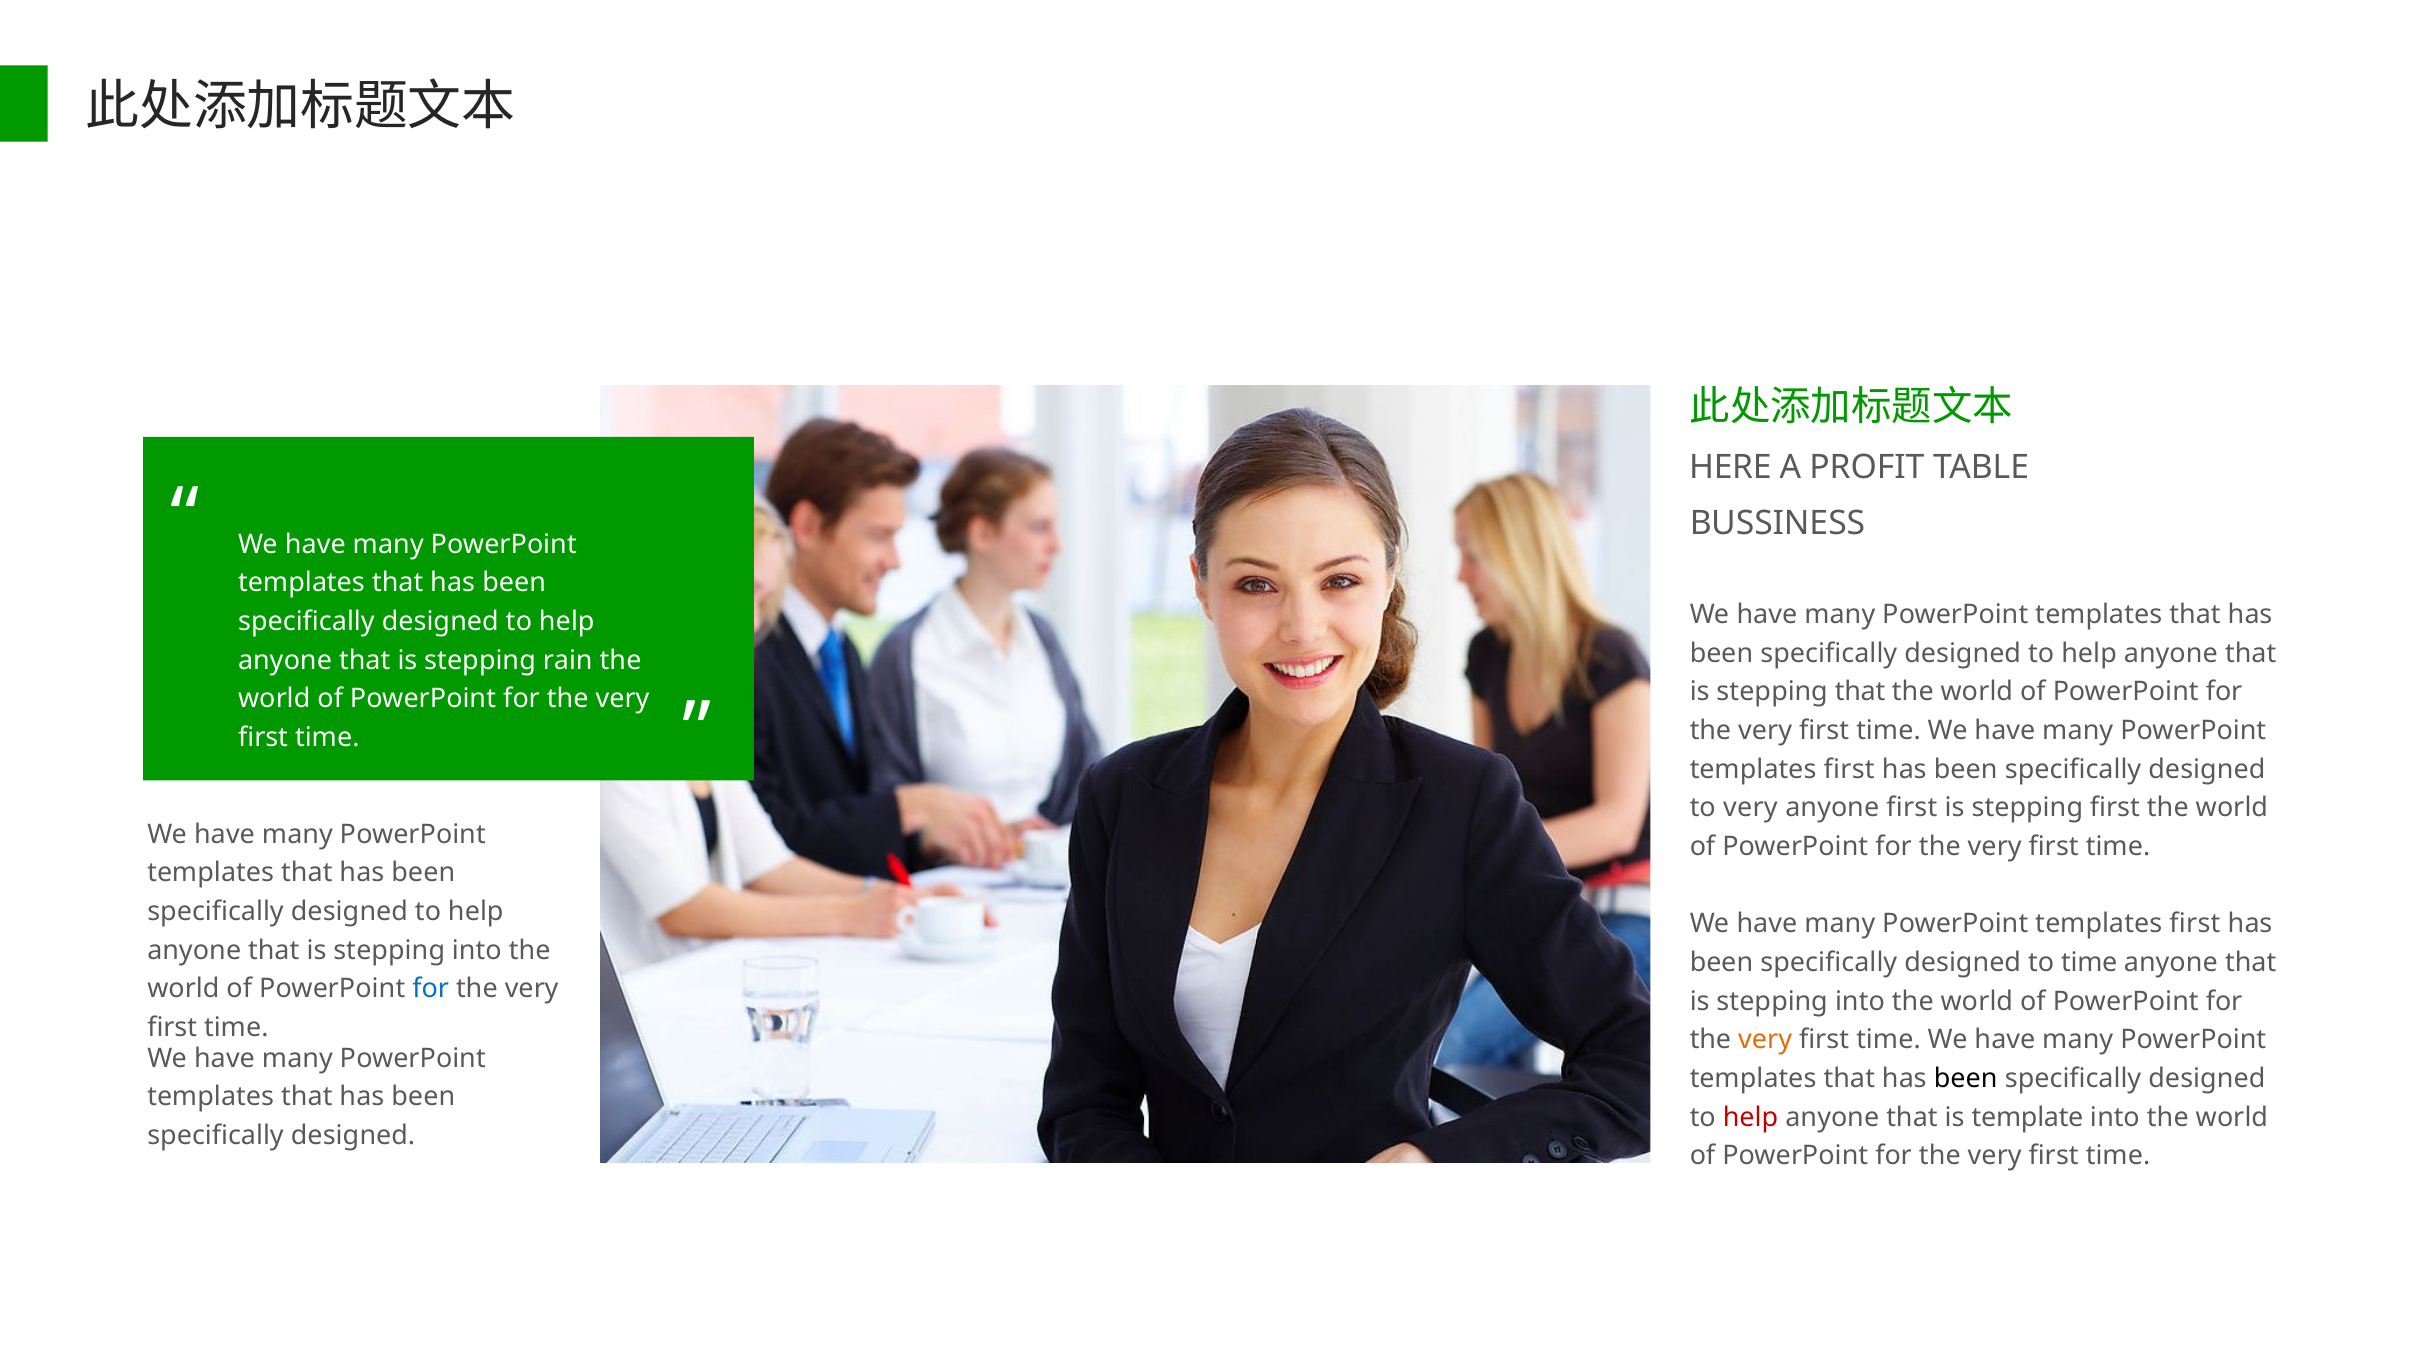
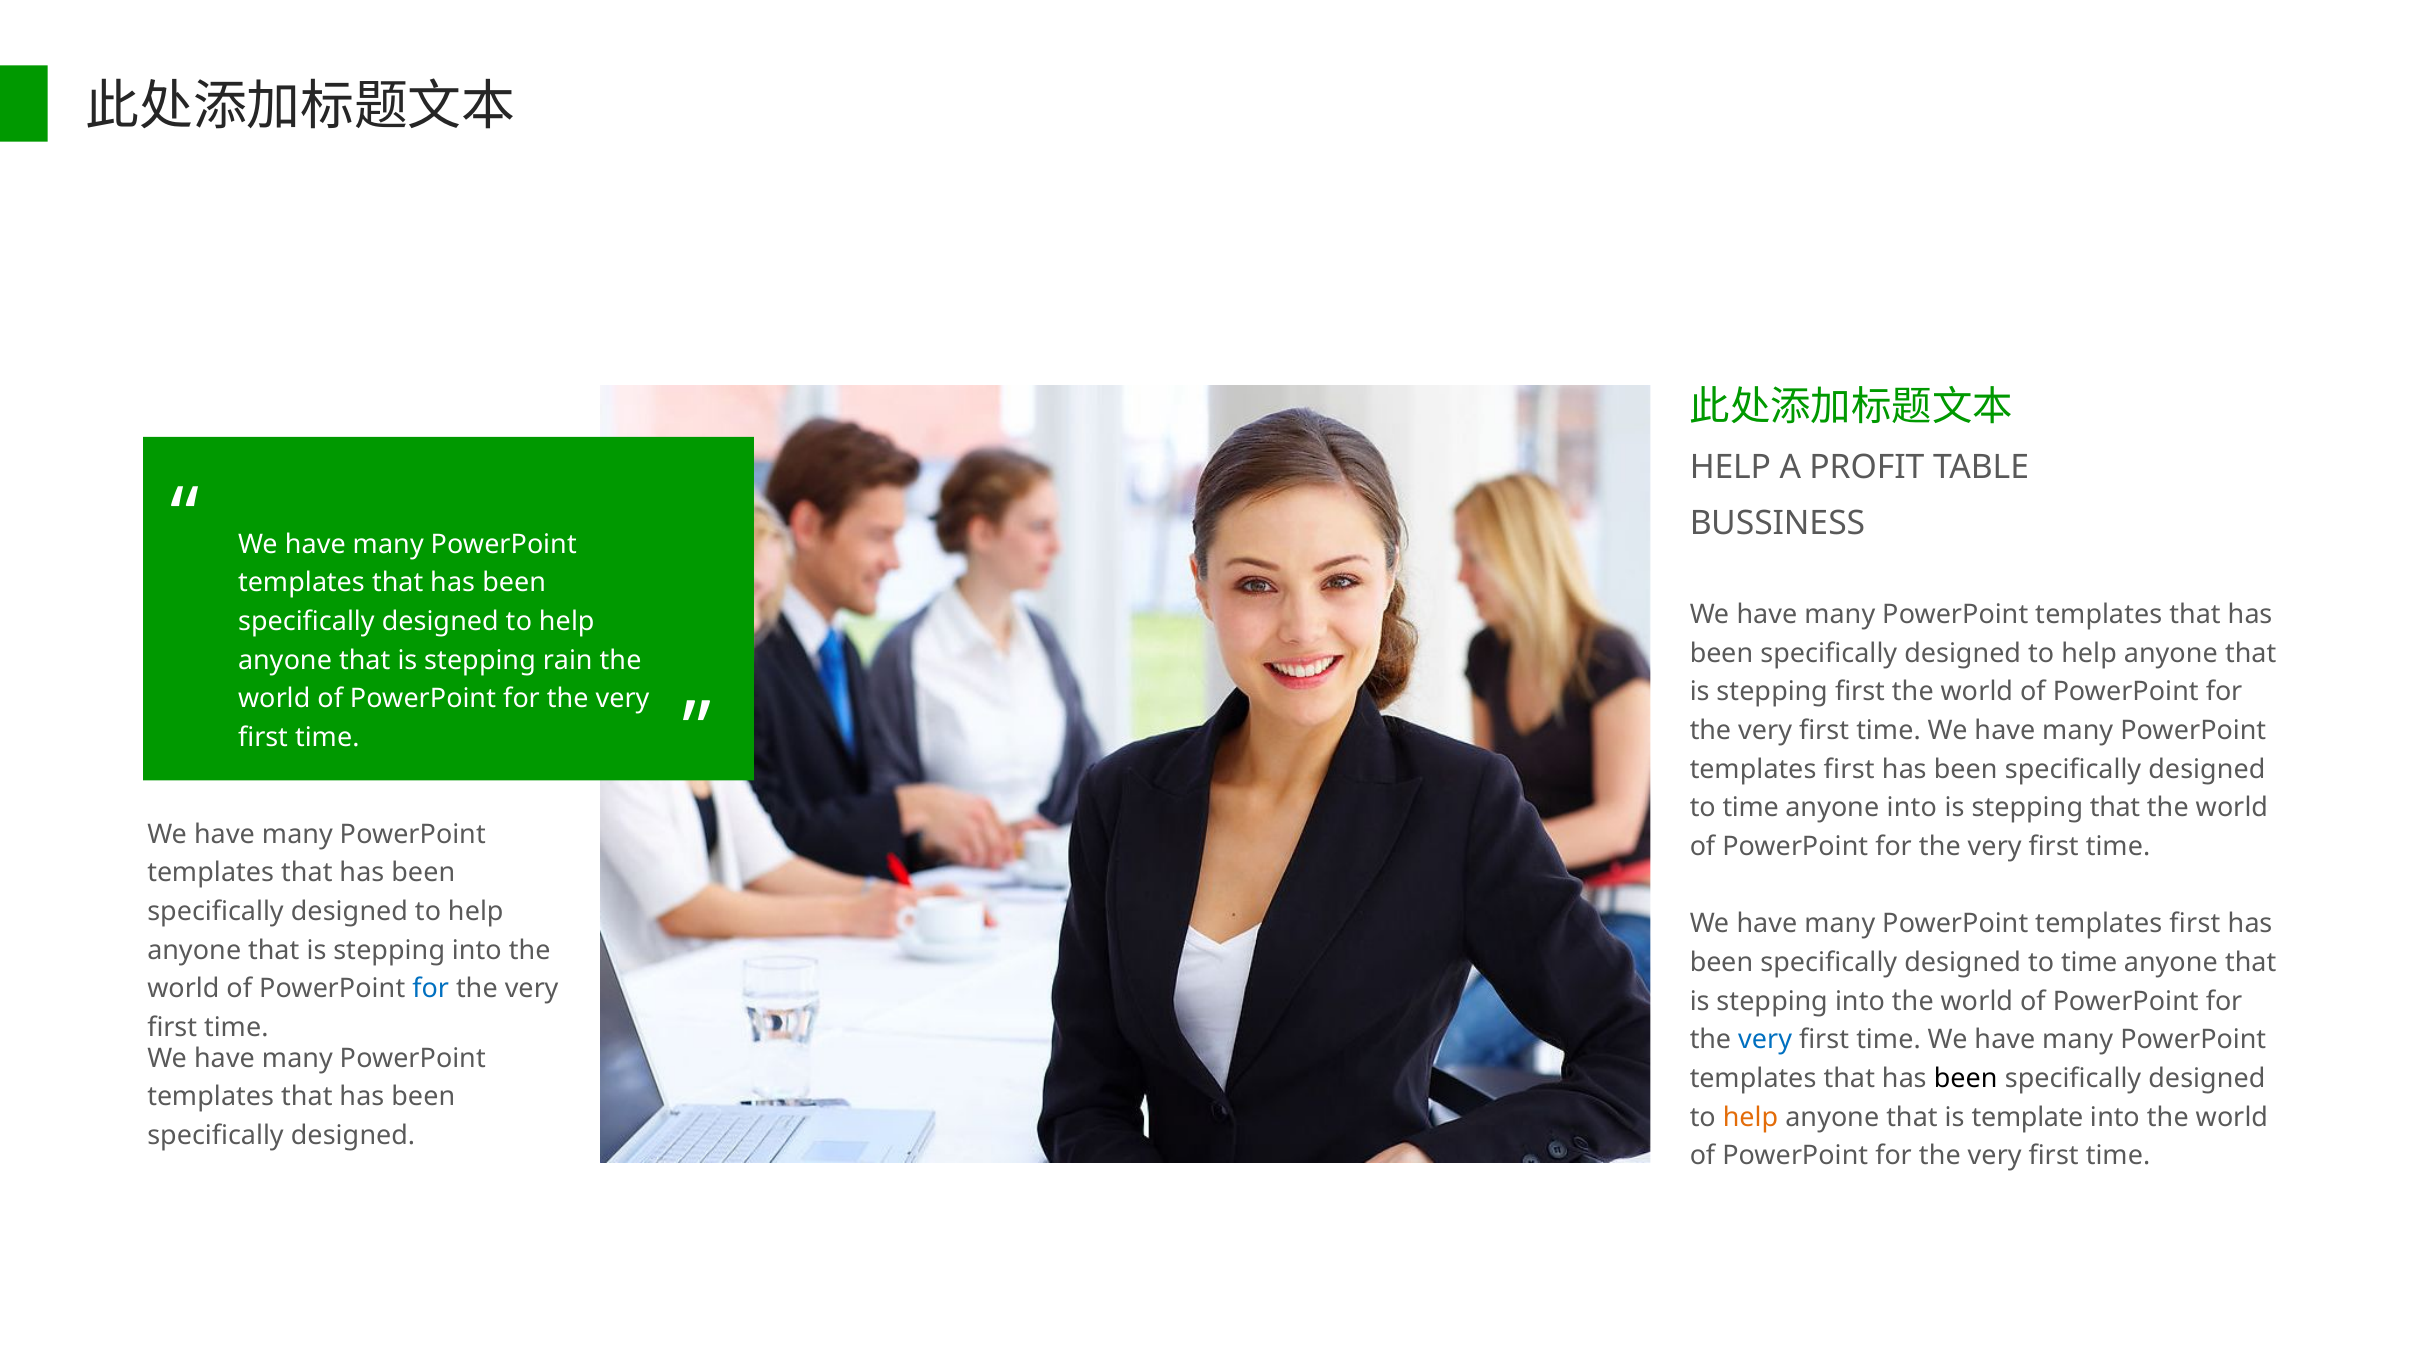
HERE at (1730, 467): HERE -> HELP
stepping that: that -> first
very at (1750, 808): very -> time
anyone first: first -> into
stepping first: first -> that
very at (1765, 1040) colour: orange -> blue
help at (1751, 1117) colour: red -> orange
